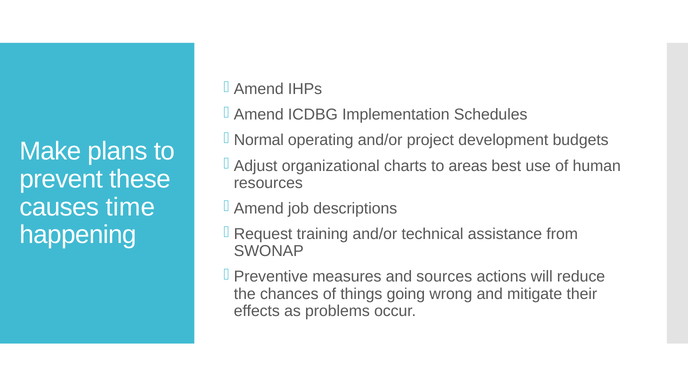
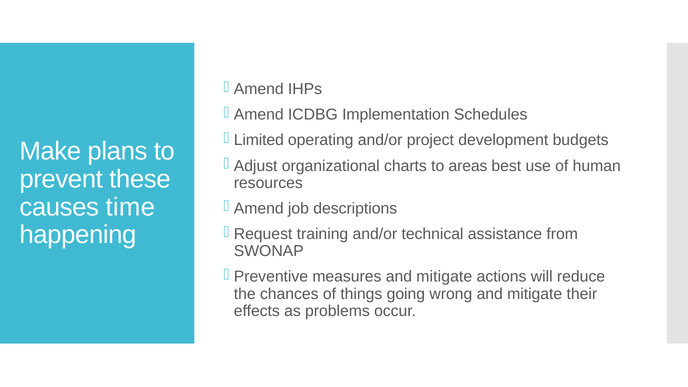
Normal: Normal -> Limited
measures and sources: sources -> mitigate
